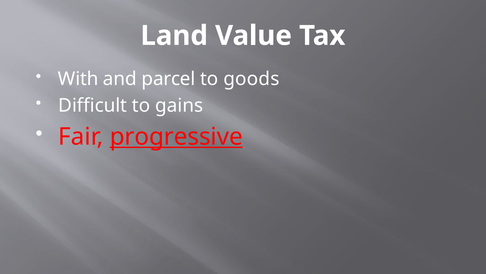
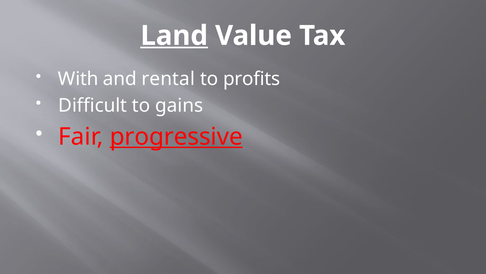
Land underline: none -> present
parcel: parcel -> rental
goods: goods -> profits
